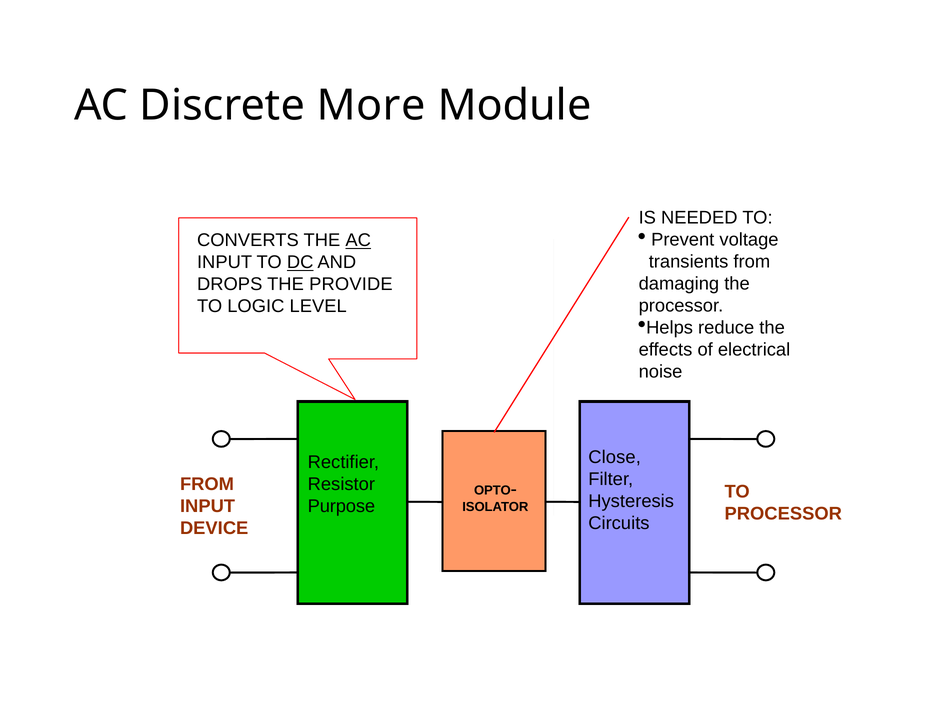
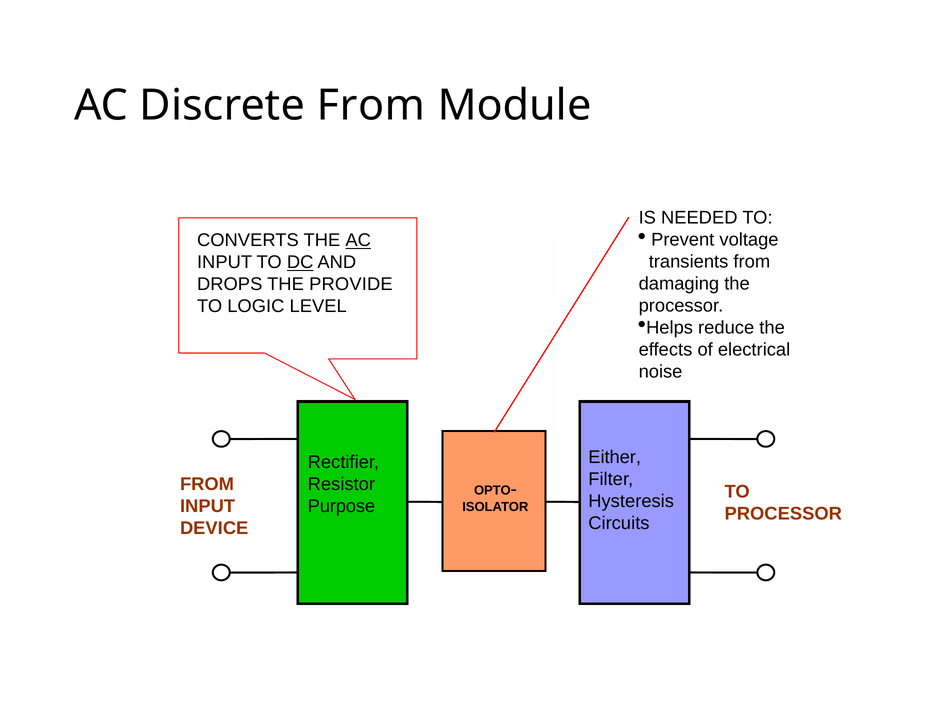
Discrete More: More -> From
Close: Close -> Either
